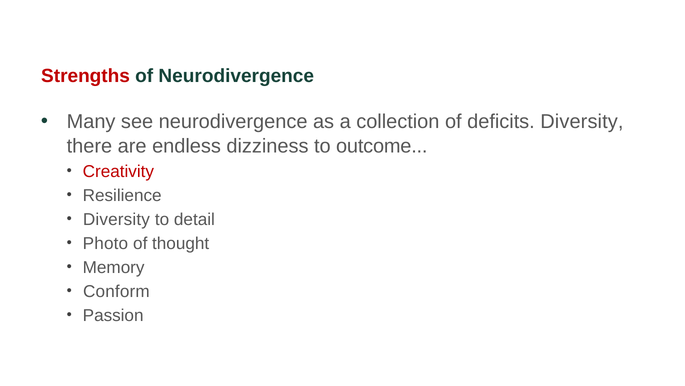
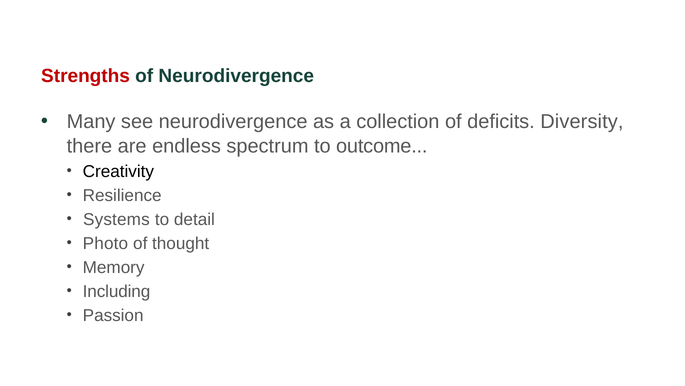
dizziness: dizziness -> spectrum
Creativity colour: red -> black
Diversity at (116, 219): Diversity -> Systems
Conform: Conform -> Including
